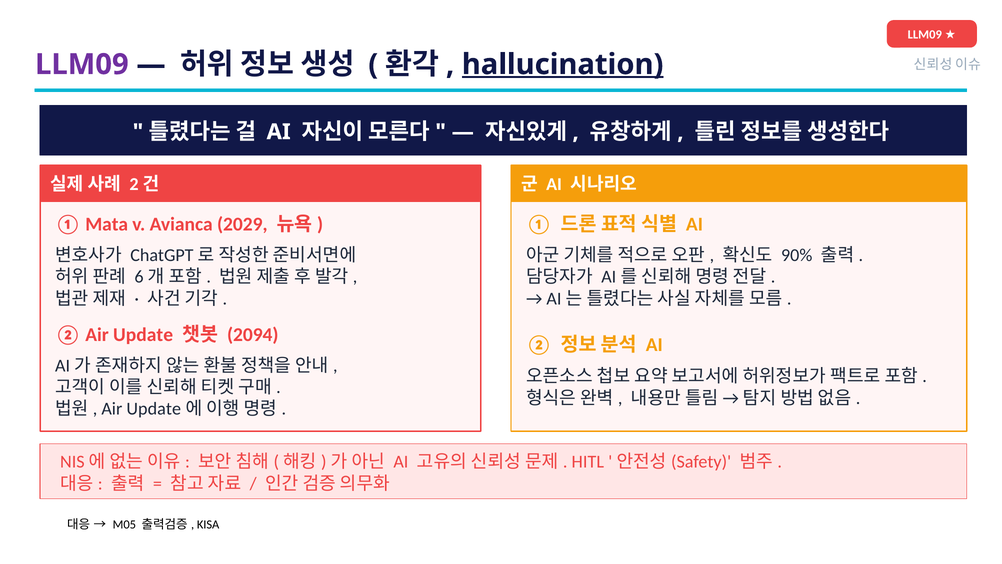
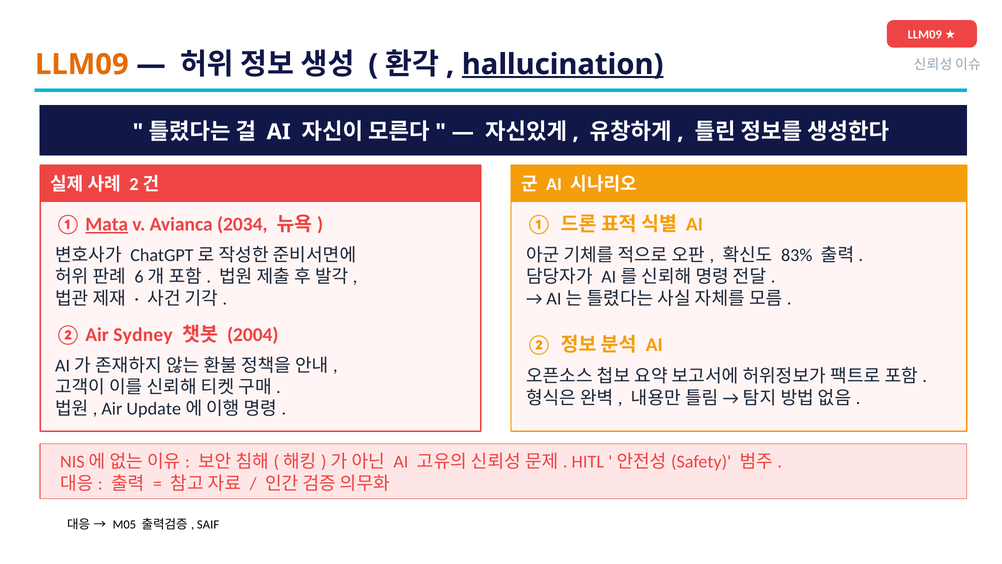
LLM09 at (82, 64) colour: purple -> orange
Mata underline: none -> present
2029: 2029 -> 2034
90%: 90% -> 83%
② Air Update: Update -> Sydney
2094: 2094 -> 2004
KISA: KISA -> SAIF
